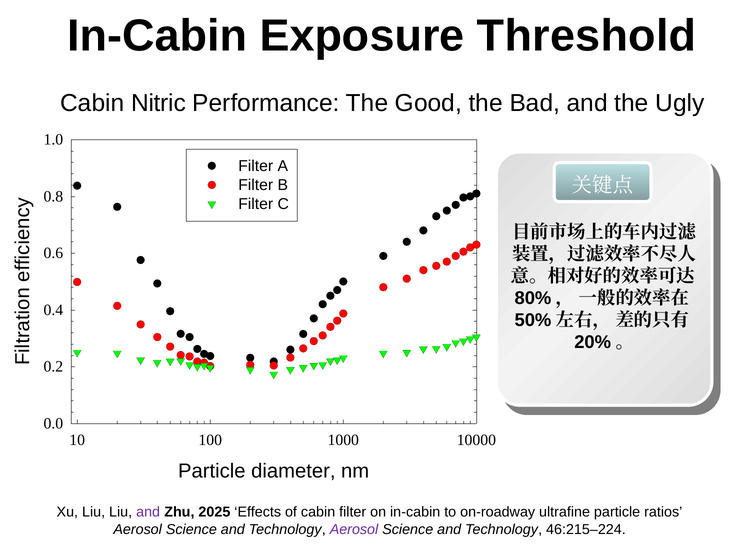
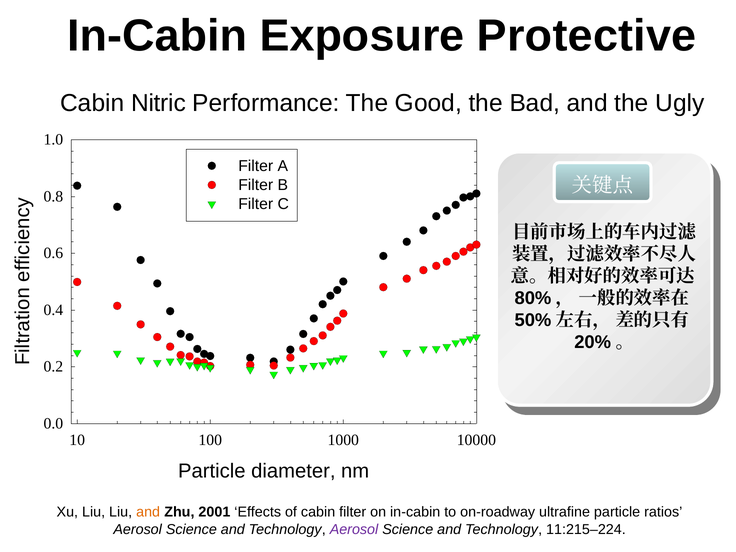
Threshold: Threshold -> Protective
and at (148, 512) colour: purple -> orange
2025: 2025 -> 2001
46:215–224: 46:215–224 -> 11:215–224
